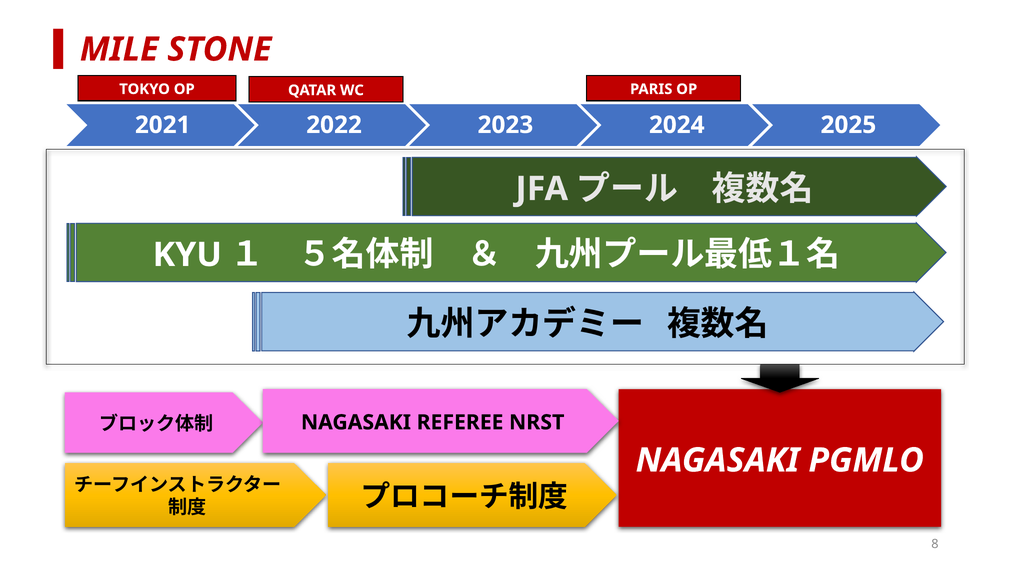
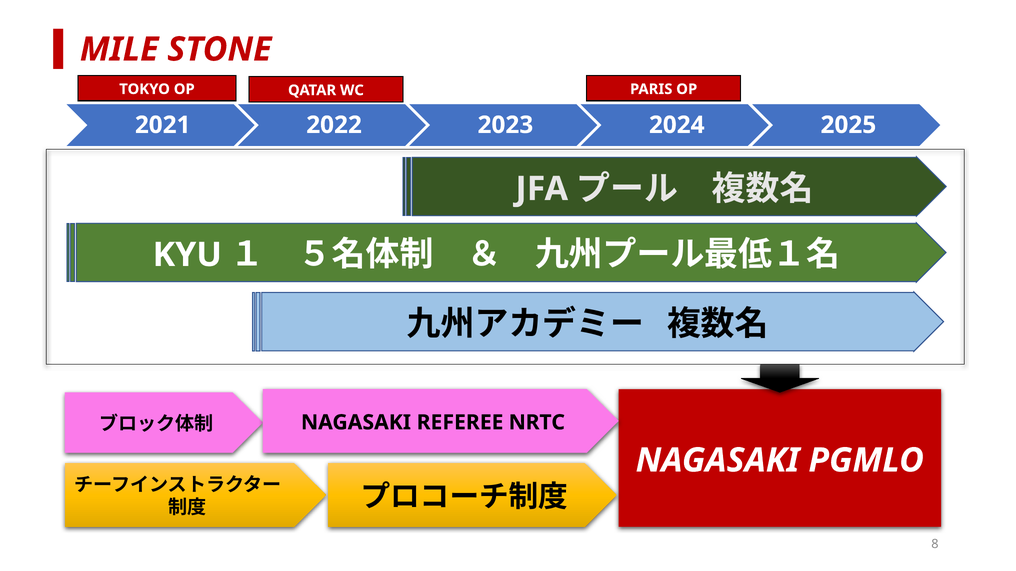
NRST: NRST -> NRTC
